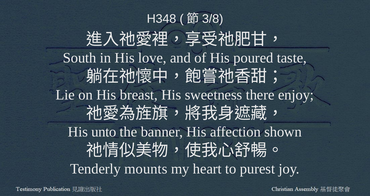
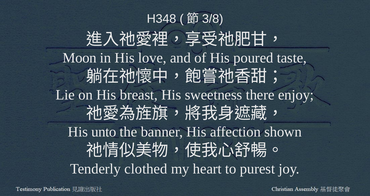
South: South -> Moon
mounts: mounts -> clothed
